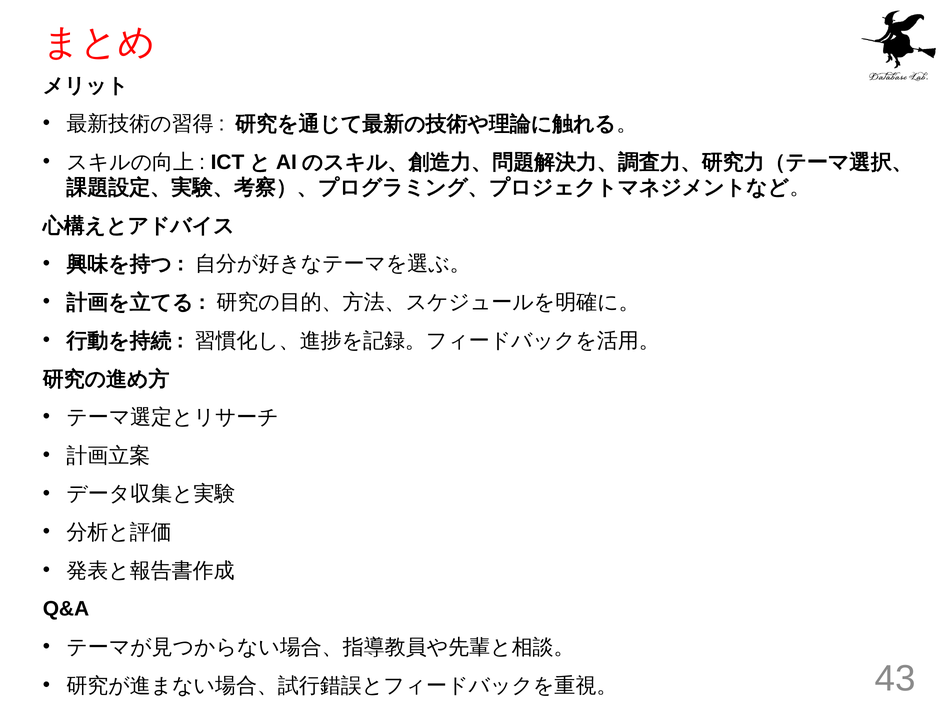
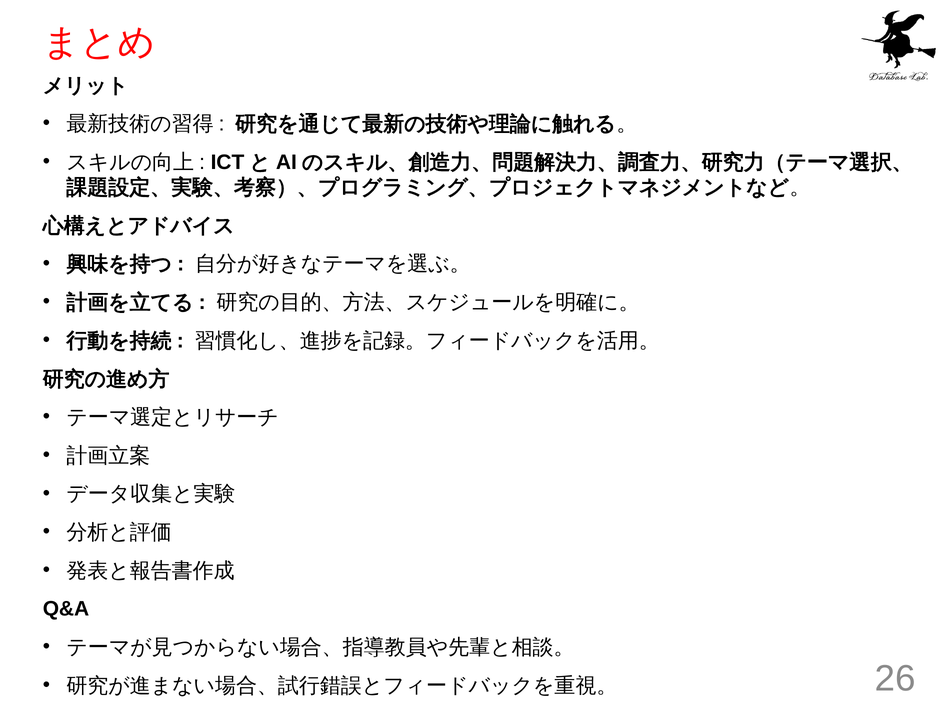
43: 43 -> 26
